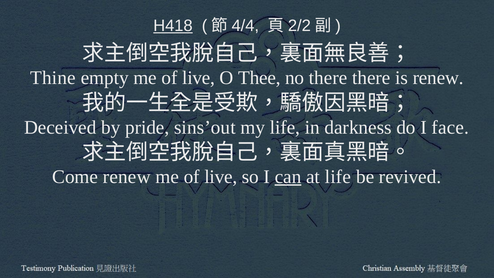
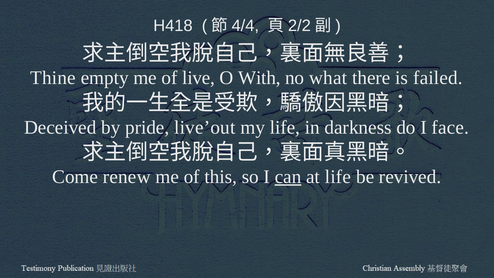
H418 underline: present -> none
Thee: Thee -> With
no there: there -> what
is renew: renew -> failed
sins’out: sins’out -> live’out
live at (221, 177): live -> this
